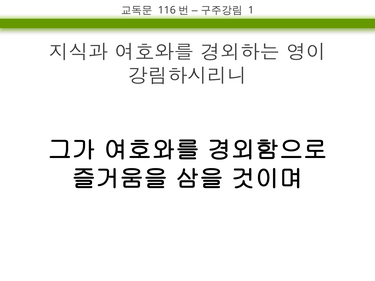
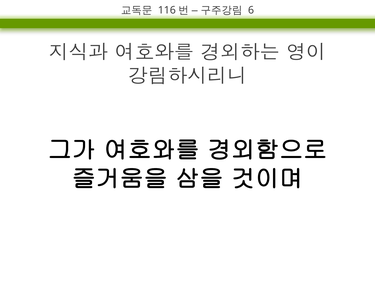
1: 1 -> 6
